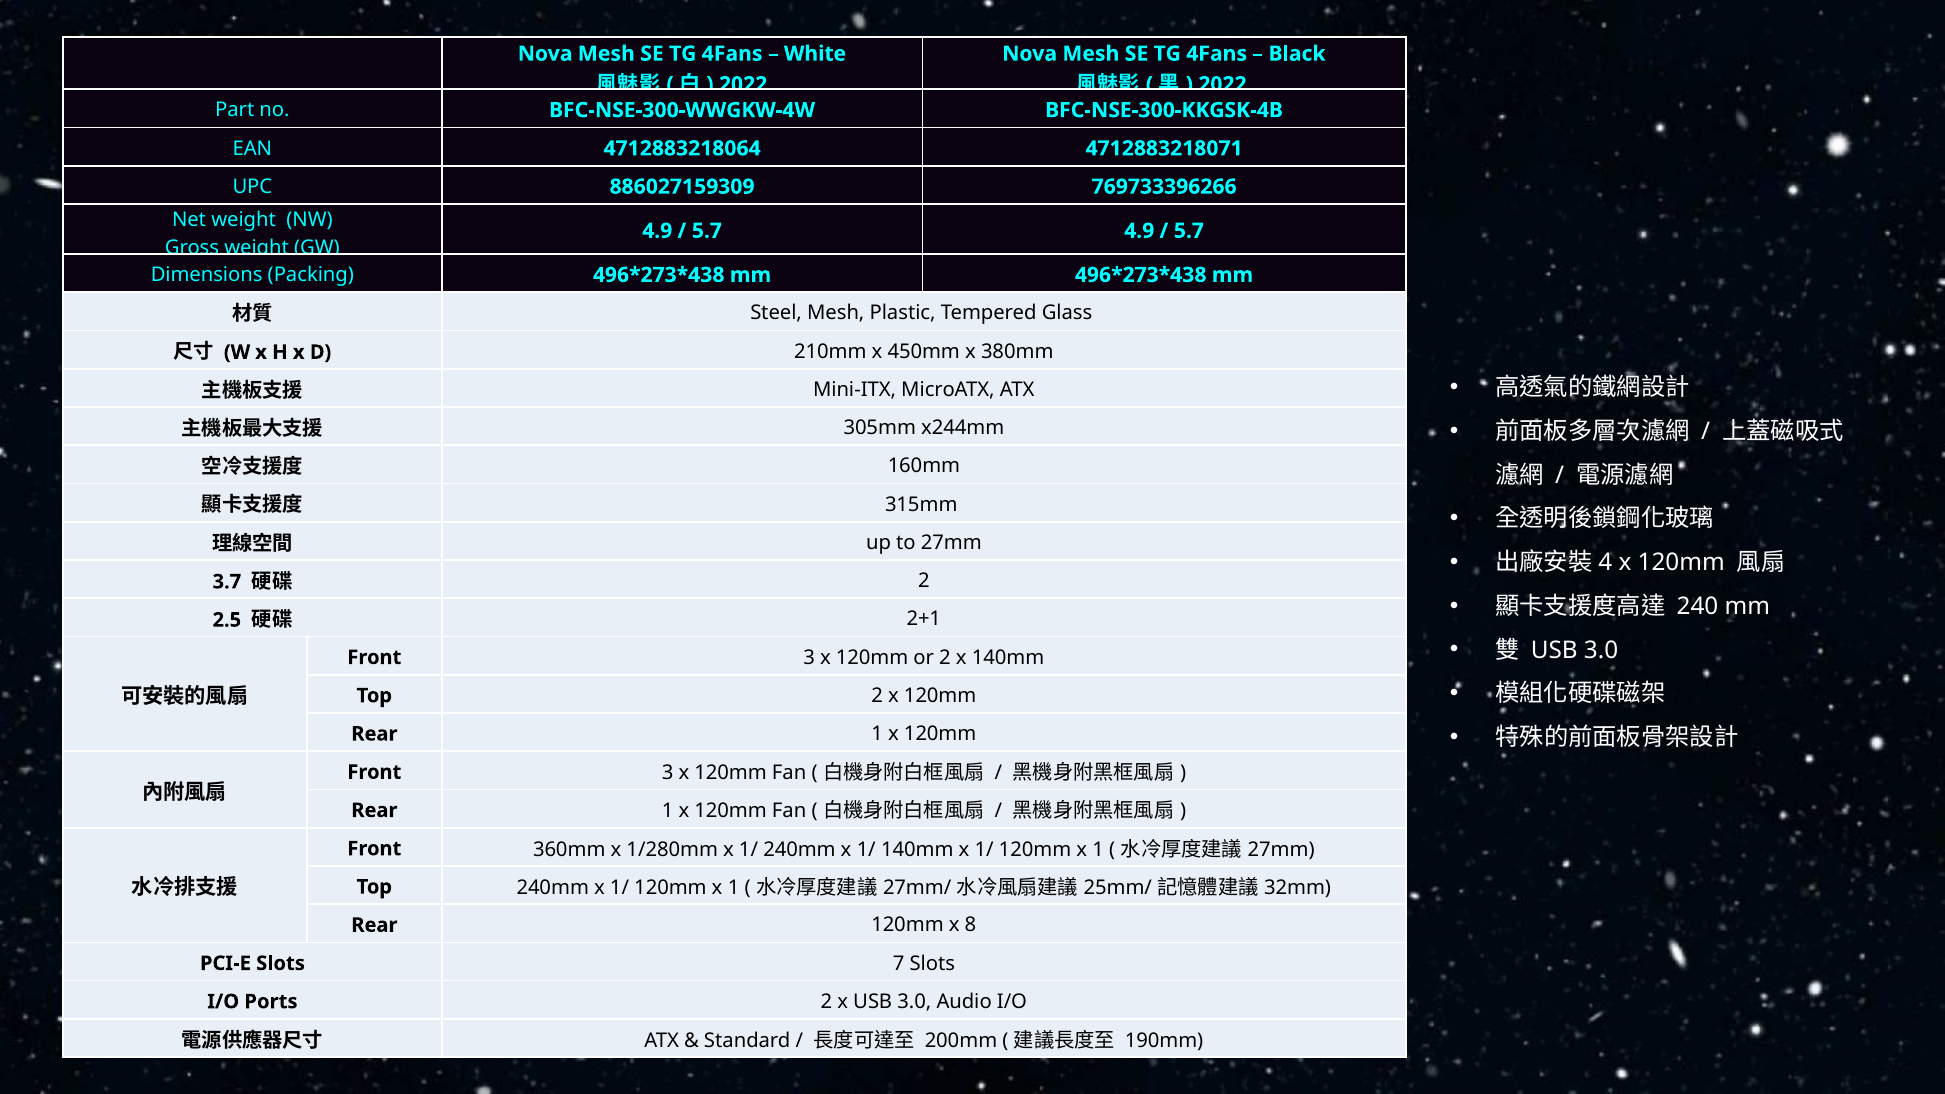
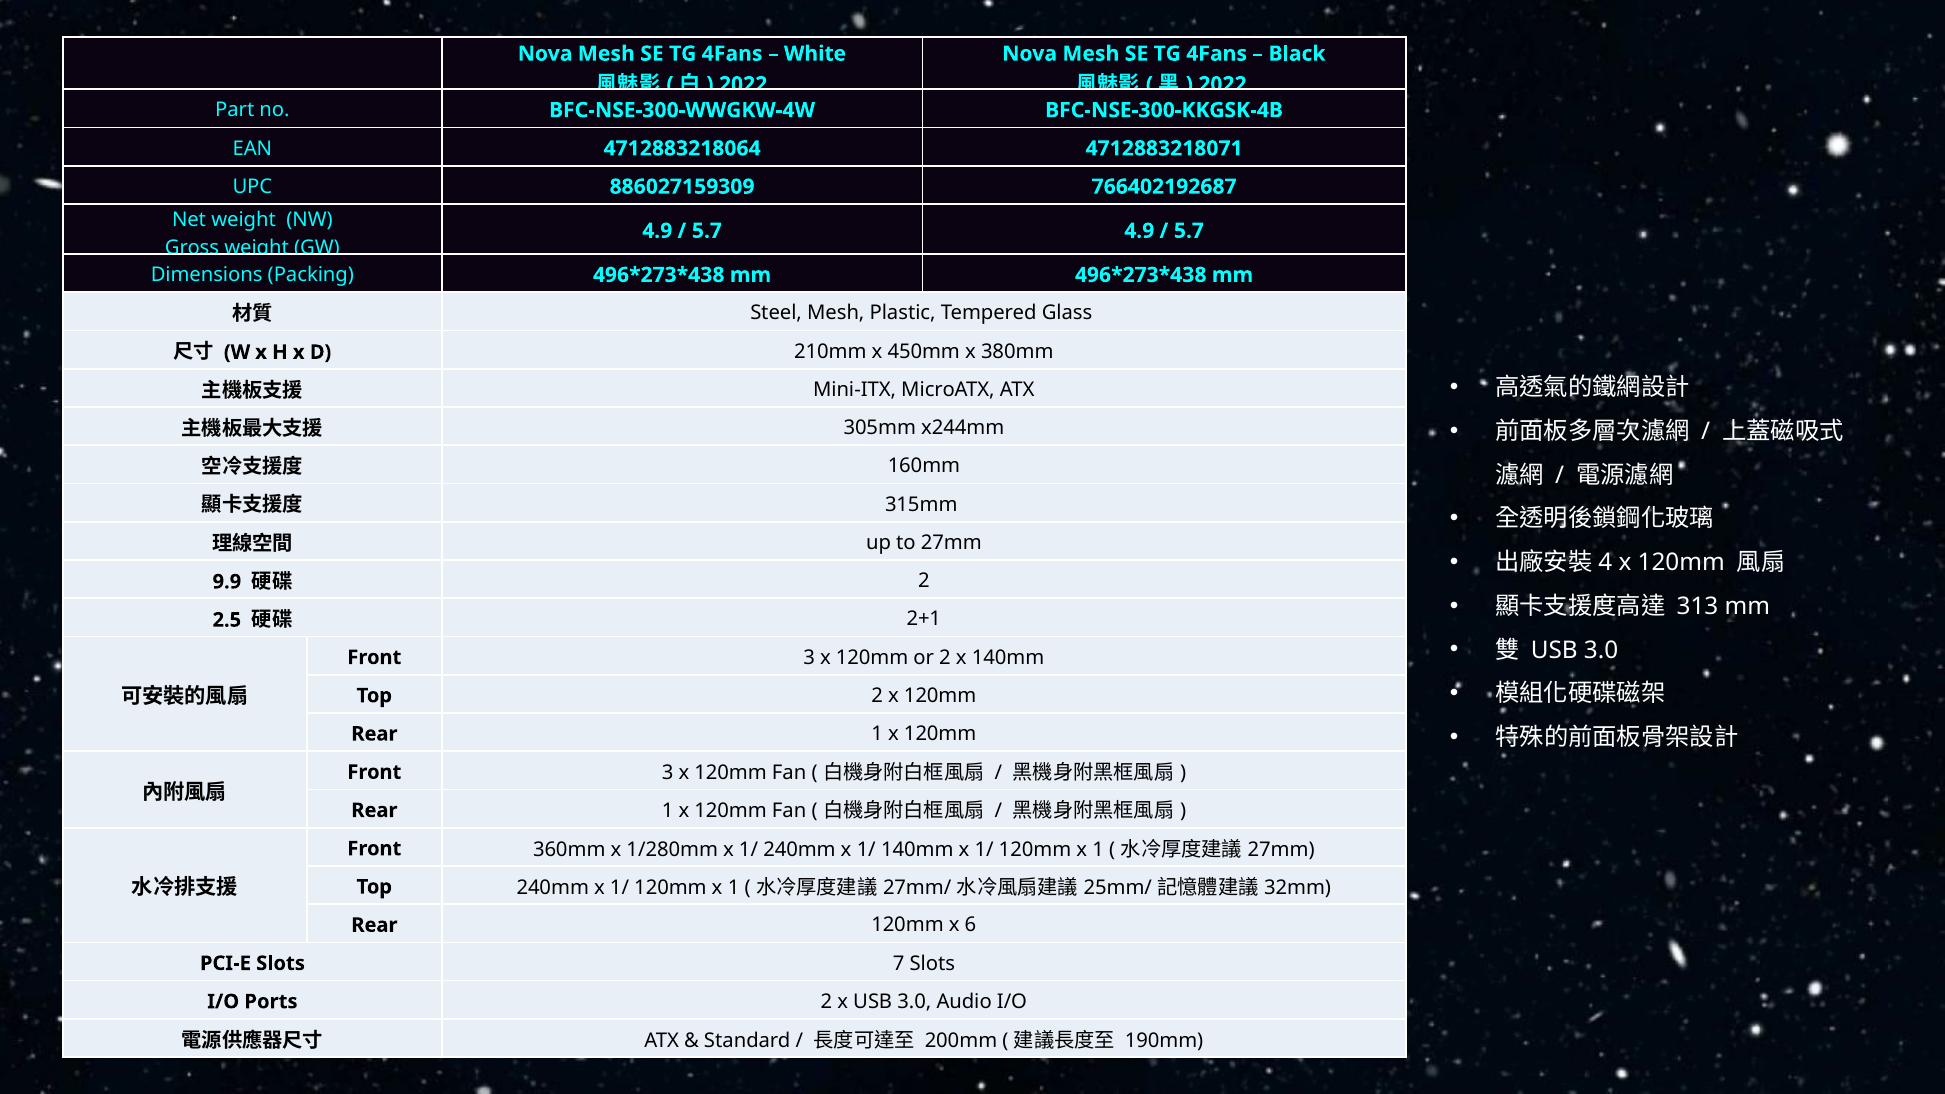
769733396266: 769733396266 -> 766402192687
3.7: 3.7 -> 9.9
240: 240 -> 313
8: 8 -> 6
